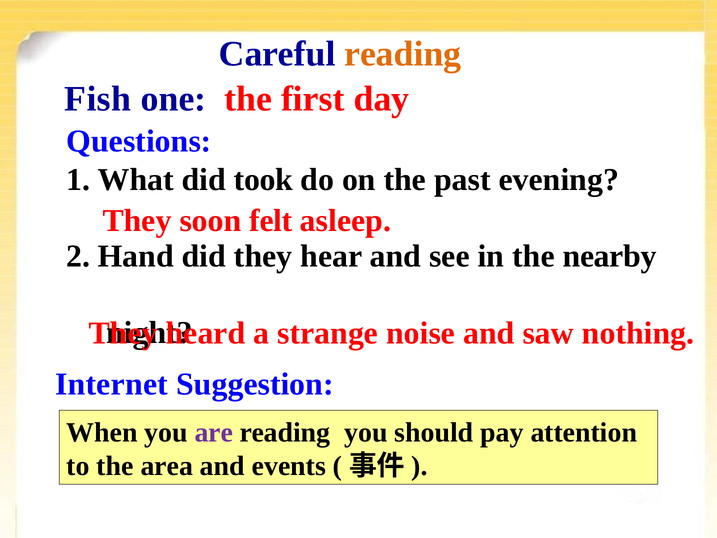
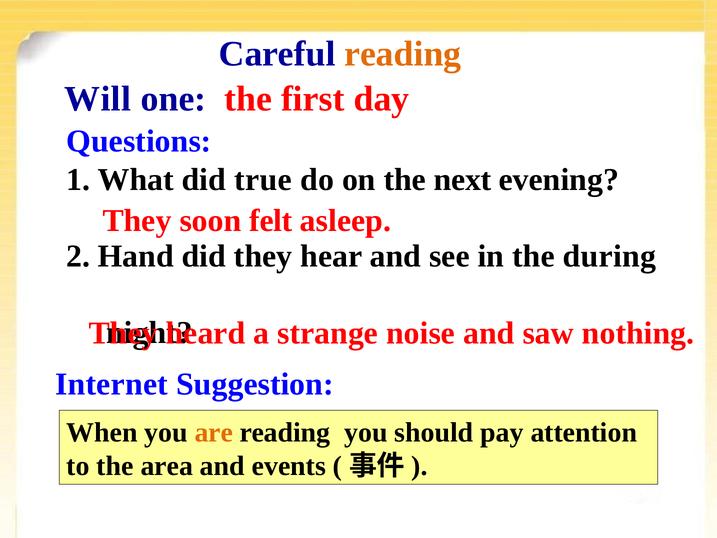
Fish: Fish -> Will
took: took -> true
past: past -> next
nearby: nearby -> during
are colour: purple -> orange
